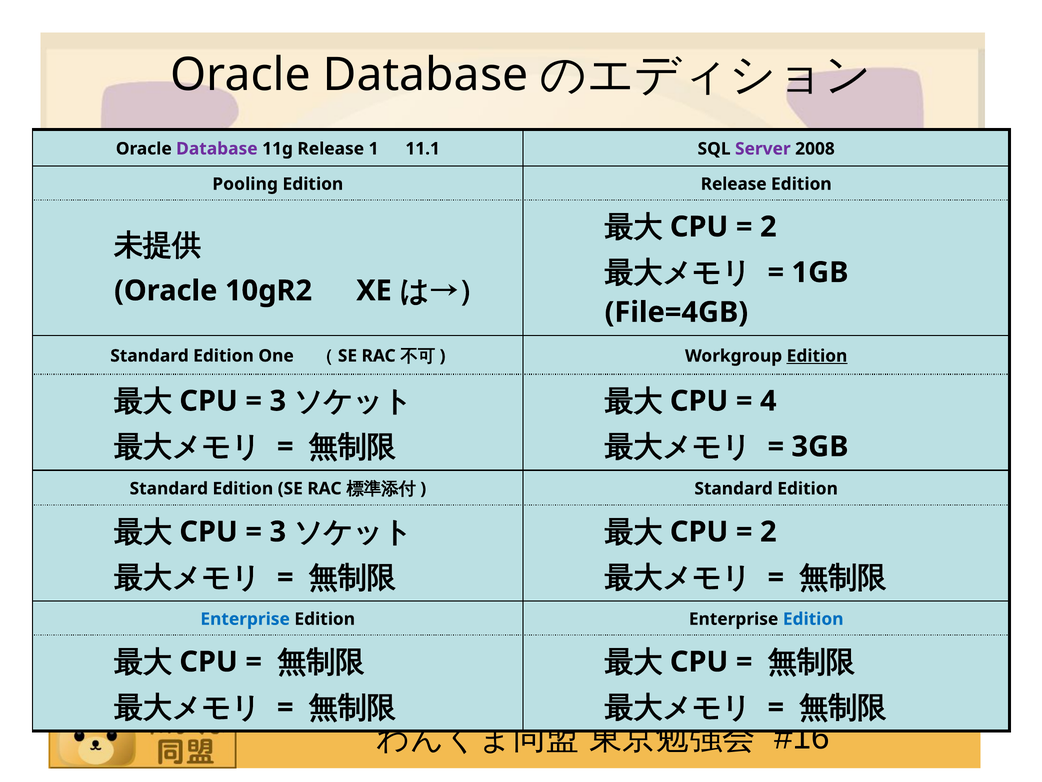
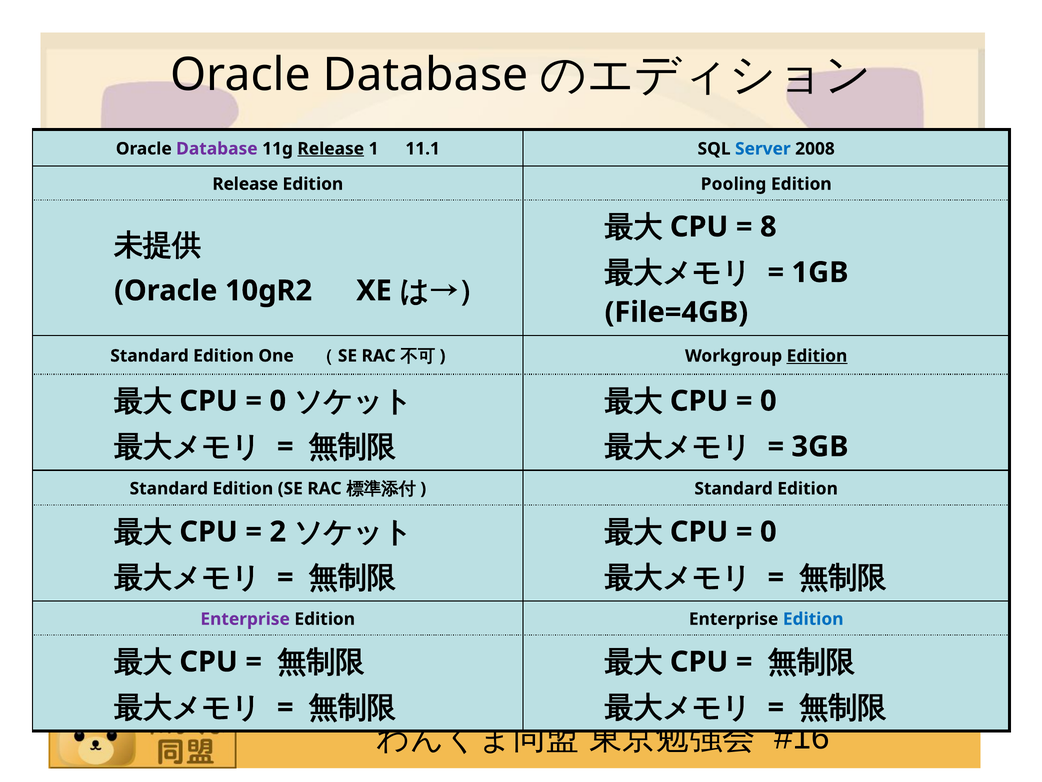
Release at (331, 149) underline: none -> present
Server colour: purple -> blue
Pooling at (245, 184): Pooling -> Release
Edition Release: Release -> Pooling
2 at (768, 227): 2 -> 8
3 at (278, 401): 3 -> 0
4 at (768, 401): 4 -> 0
3 at (278, 532): 3 -> 2
2 at (768, 532): 2 -> 0
Enterprise at (245, 619) colour: blue -> purple
